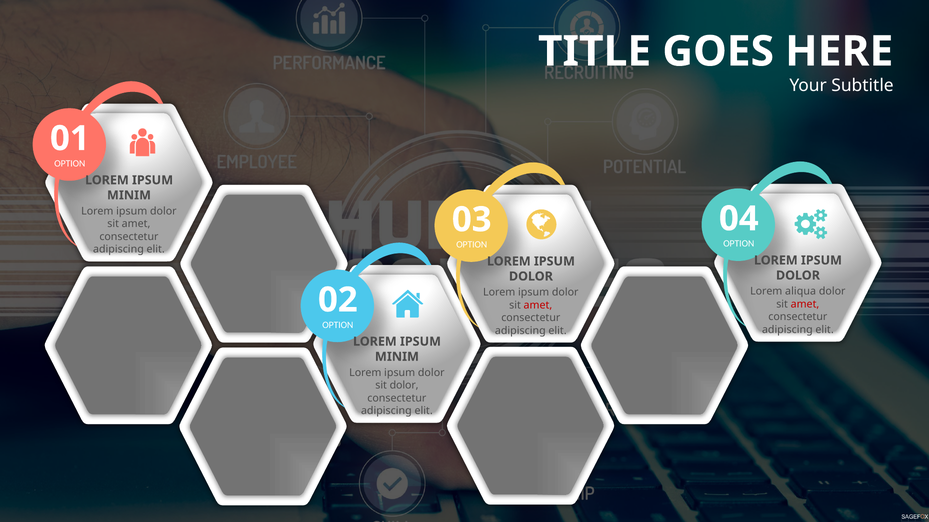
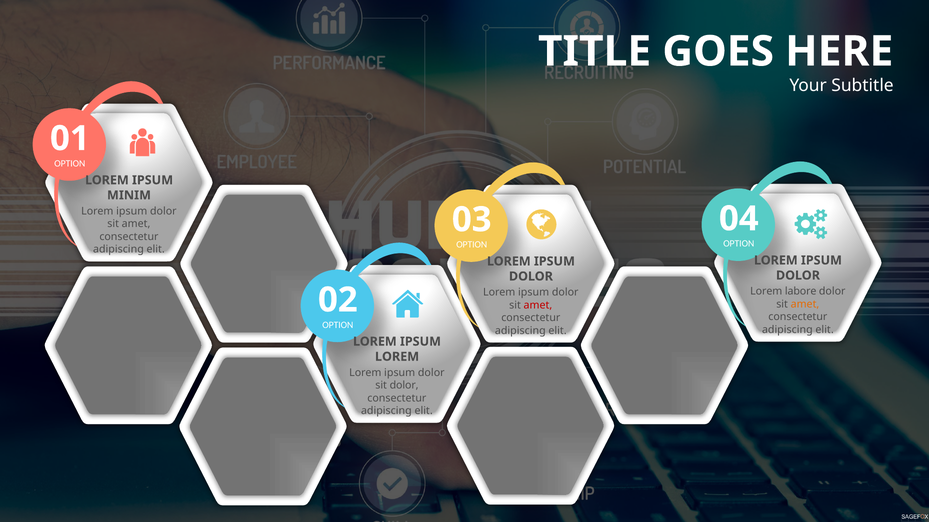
aliqua: aliqua -> labore
amet at (805, 304) colour: red -> orange
MINIM at (397, 357): MINIM -> LOREM
